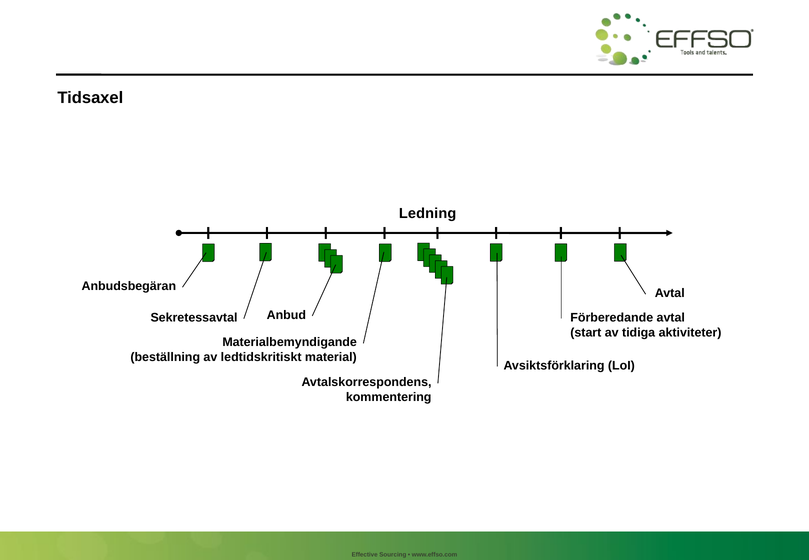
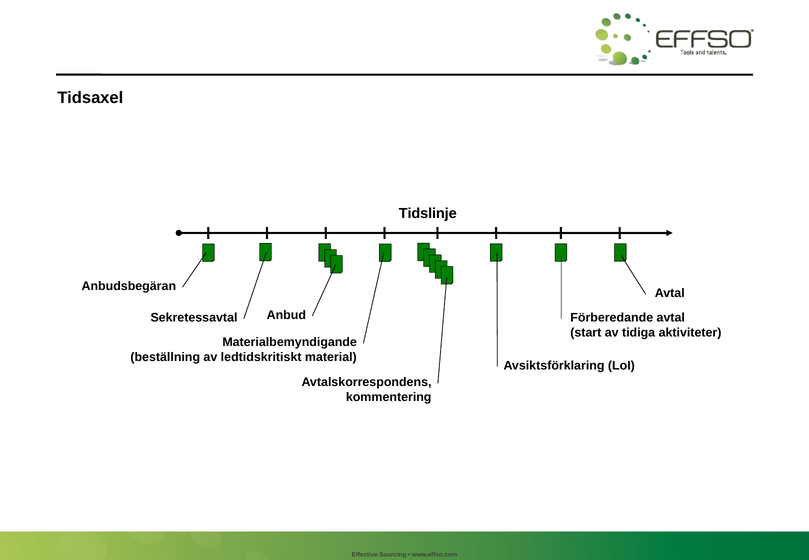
Ledning: Ledning -> Tidslinje
